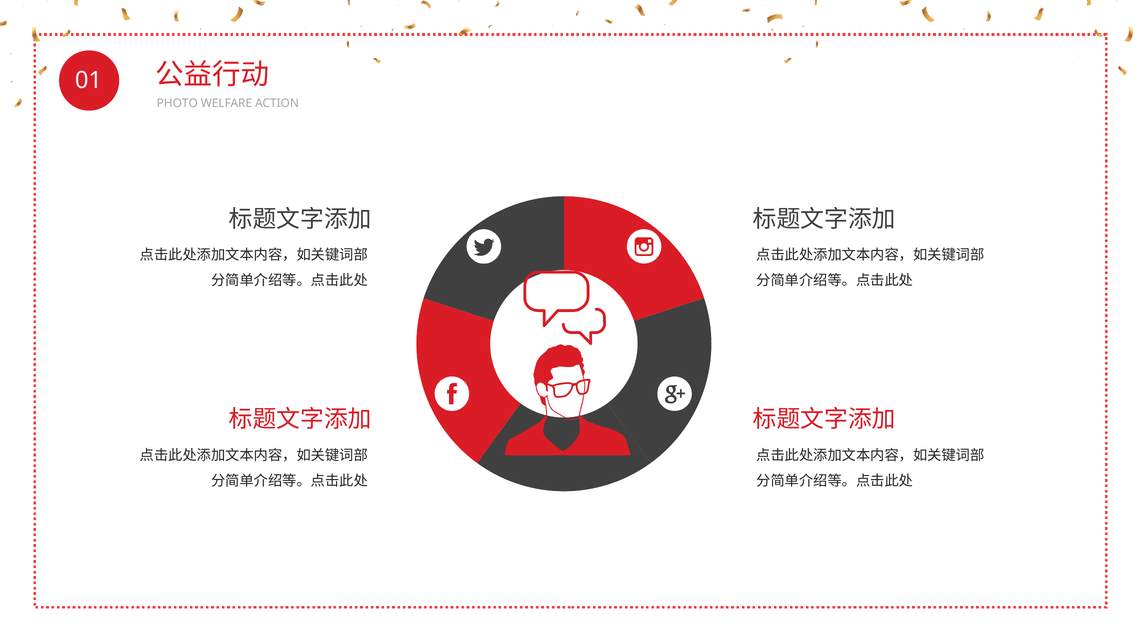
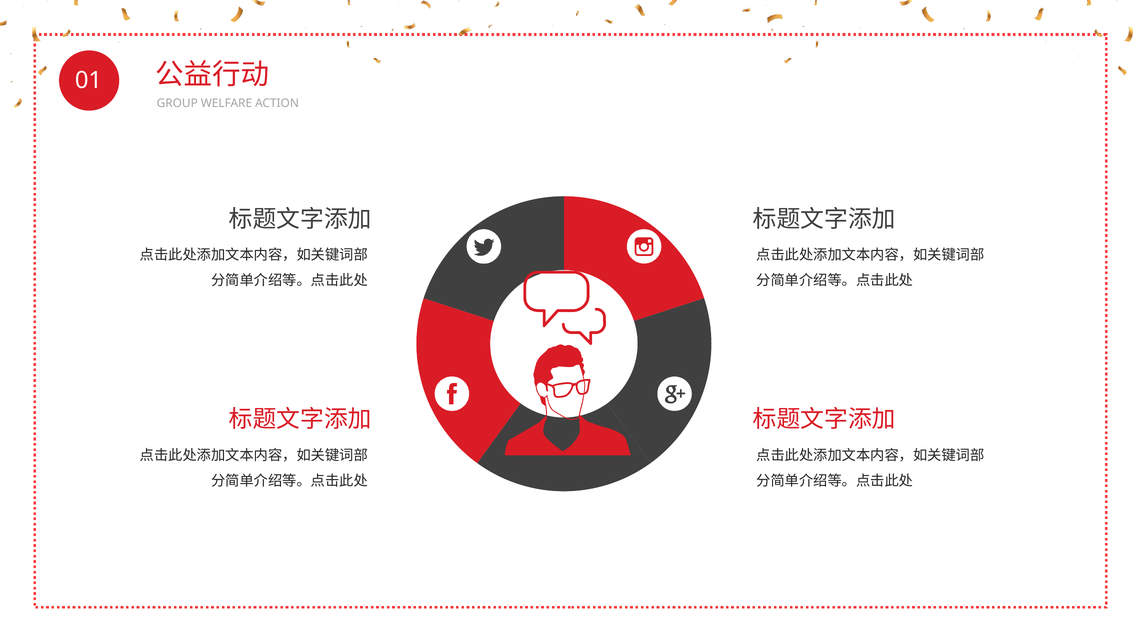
PHOTO: PHOTO -> GROUP
